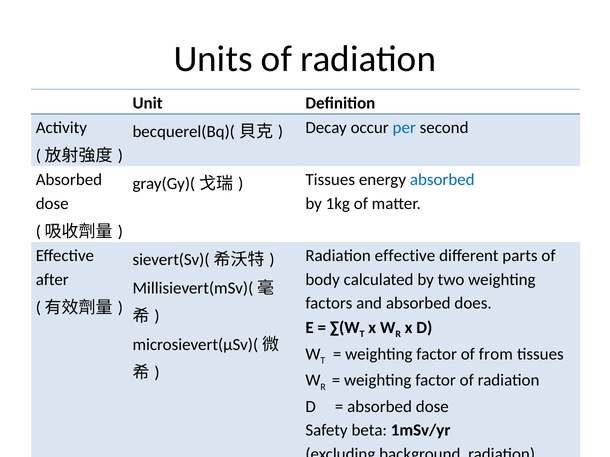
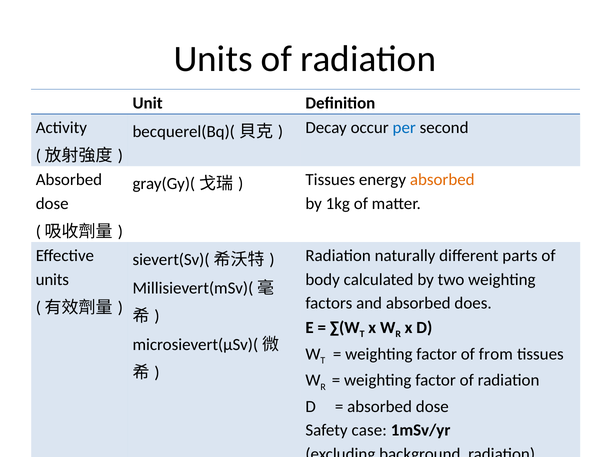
absorbed at (442, 180) colour: blue -> orange
Radiation effective: effective -> naturally
after at (52, 280): after -> units
beta: beta -> case
